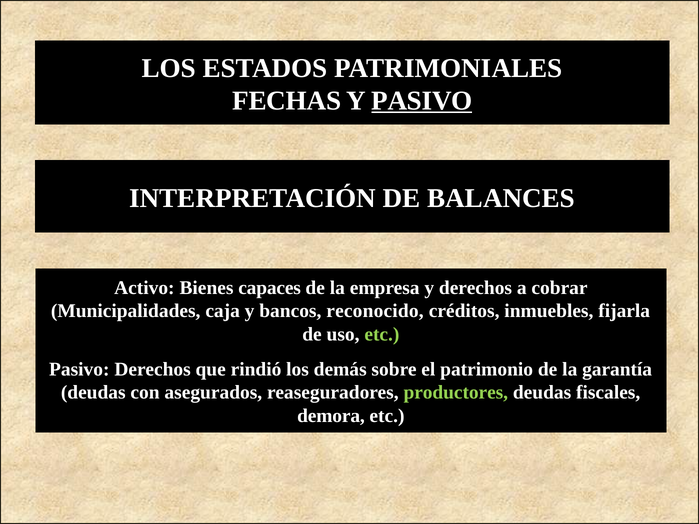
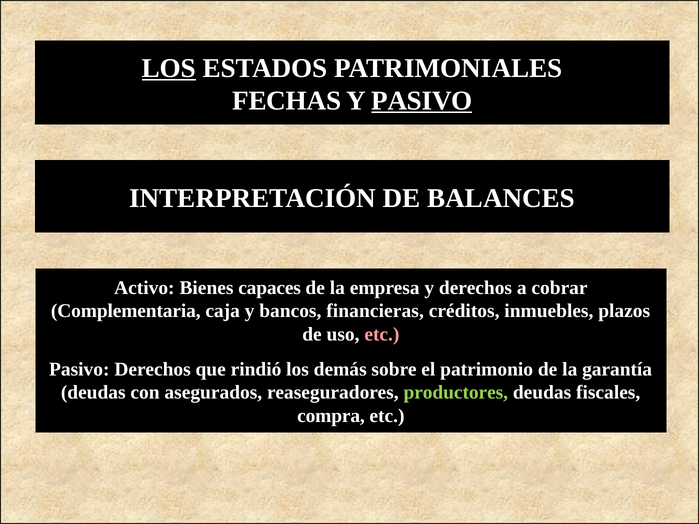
LOS at (169, 68) underline: none -> present
Municipalidades: Municipalidades -> Complementaria
reconocido: reconocido -> financieras
fijarla: fijarla -> plazos
etc at (382, 335) colour: light green -> pink
demora: demora -> compra
